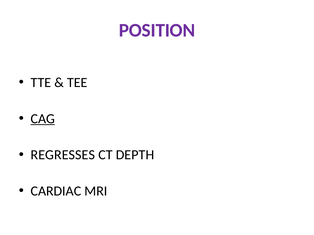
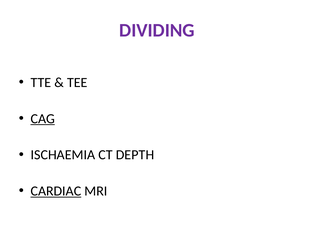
POSITION: POSITION -> DIVIDING
REGRESSES: REGRESSES -> ISCHAEMIA
CARDIAC underline: none -> present
